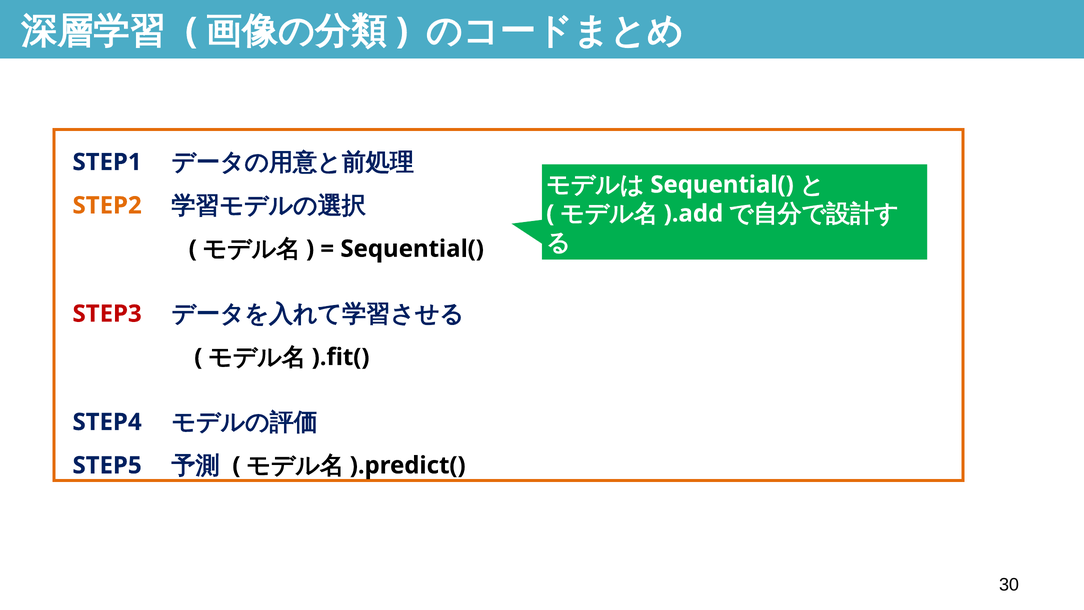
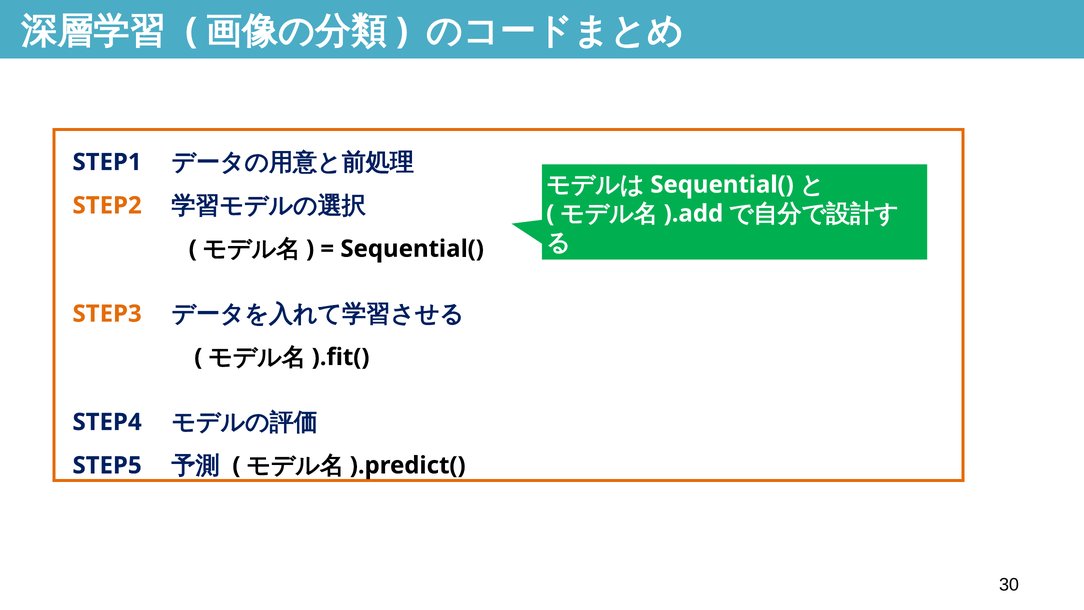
STEP3 colour: red -> orange
